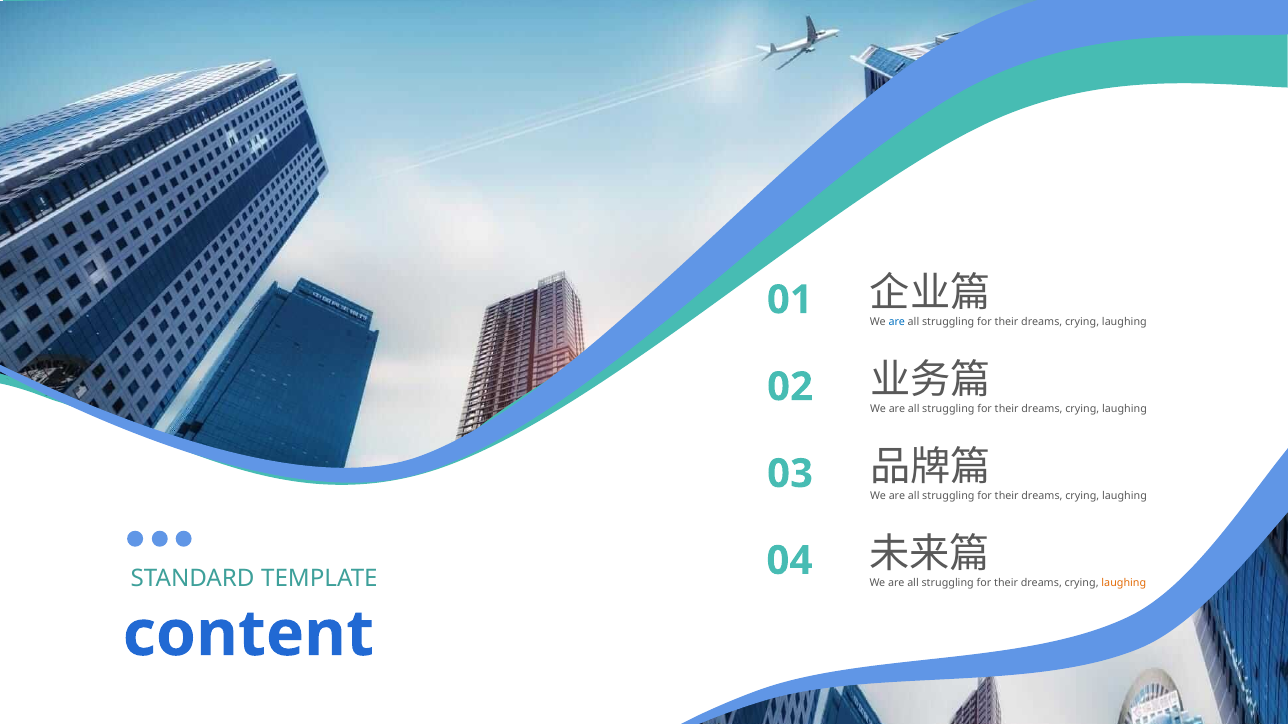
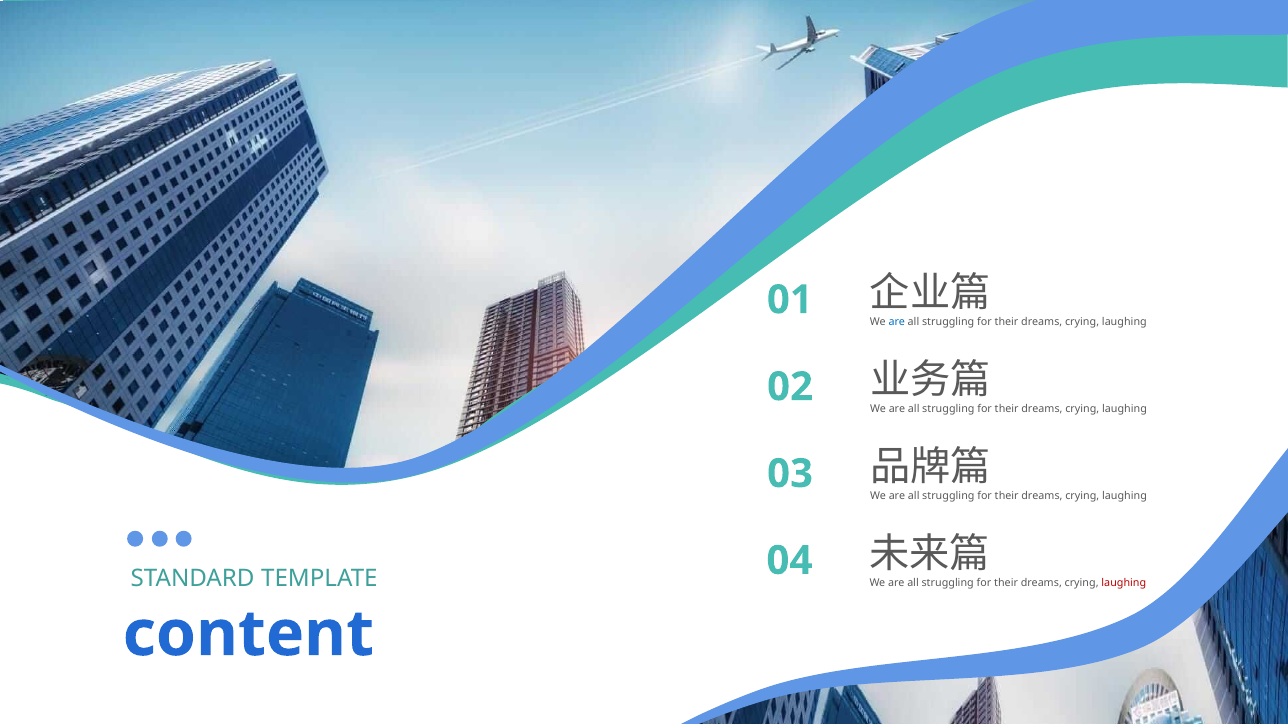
laughing at (1124, 583) colour: orange -> red
